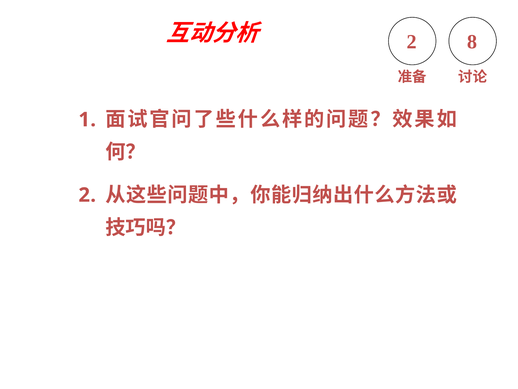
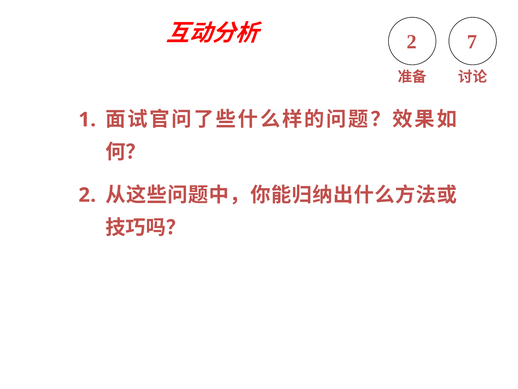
8: 8 -> 7
